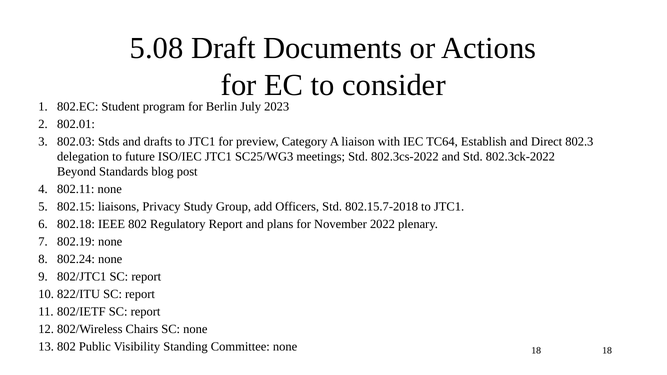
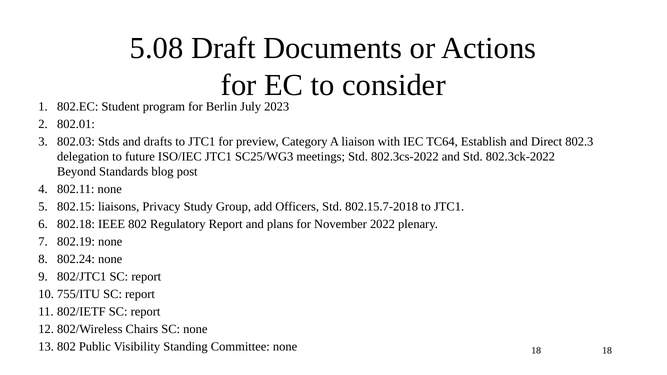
822/ITU: 822/ITU -> 755/ITU
